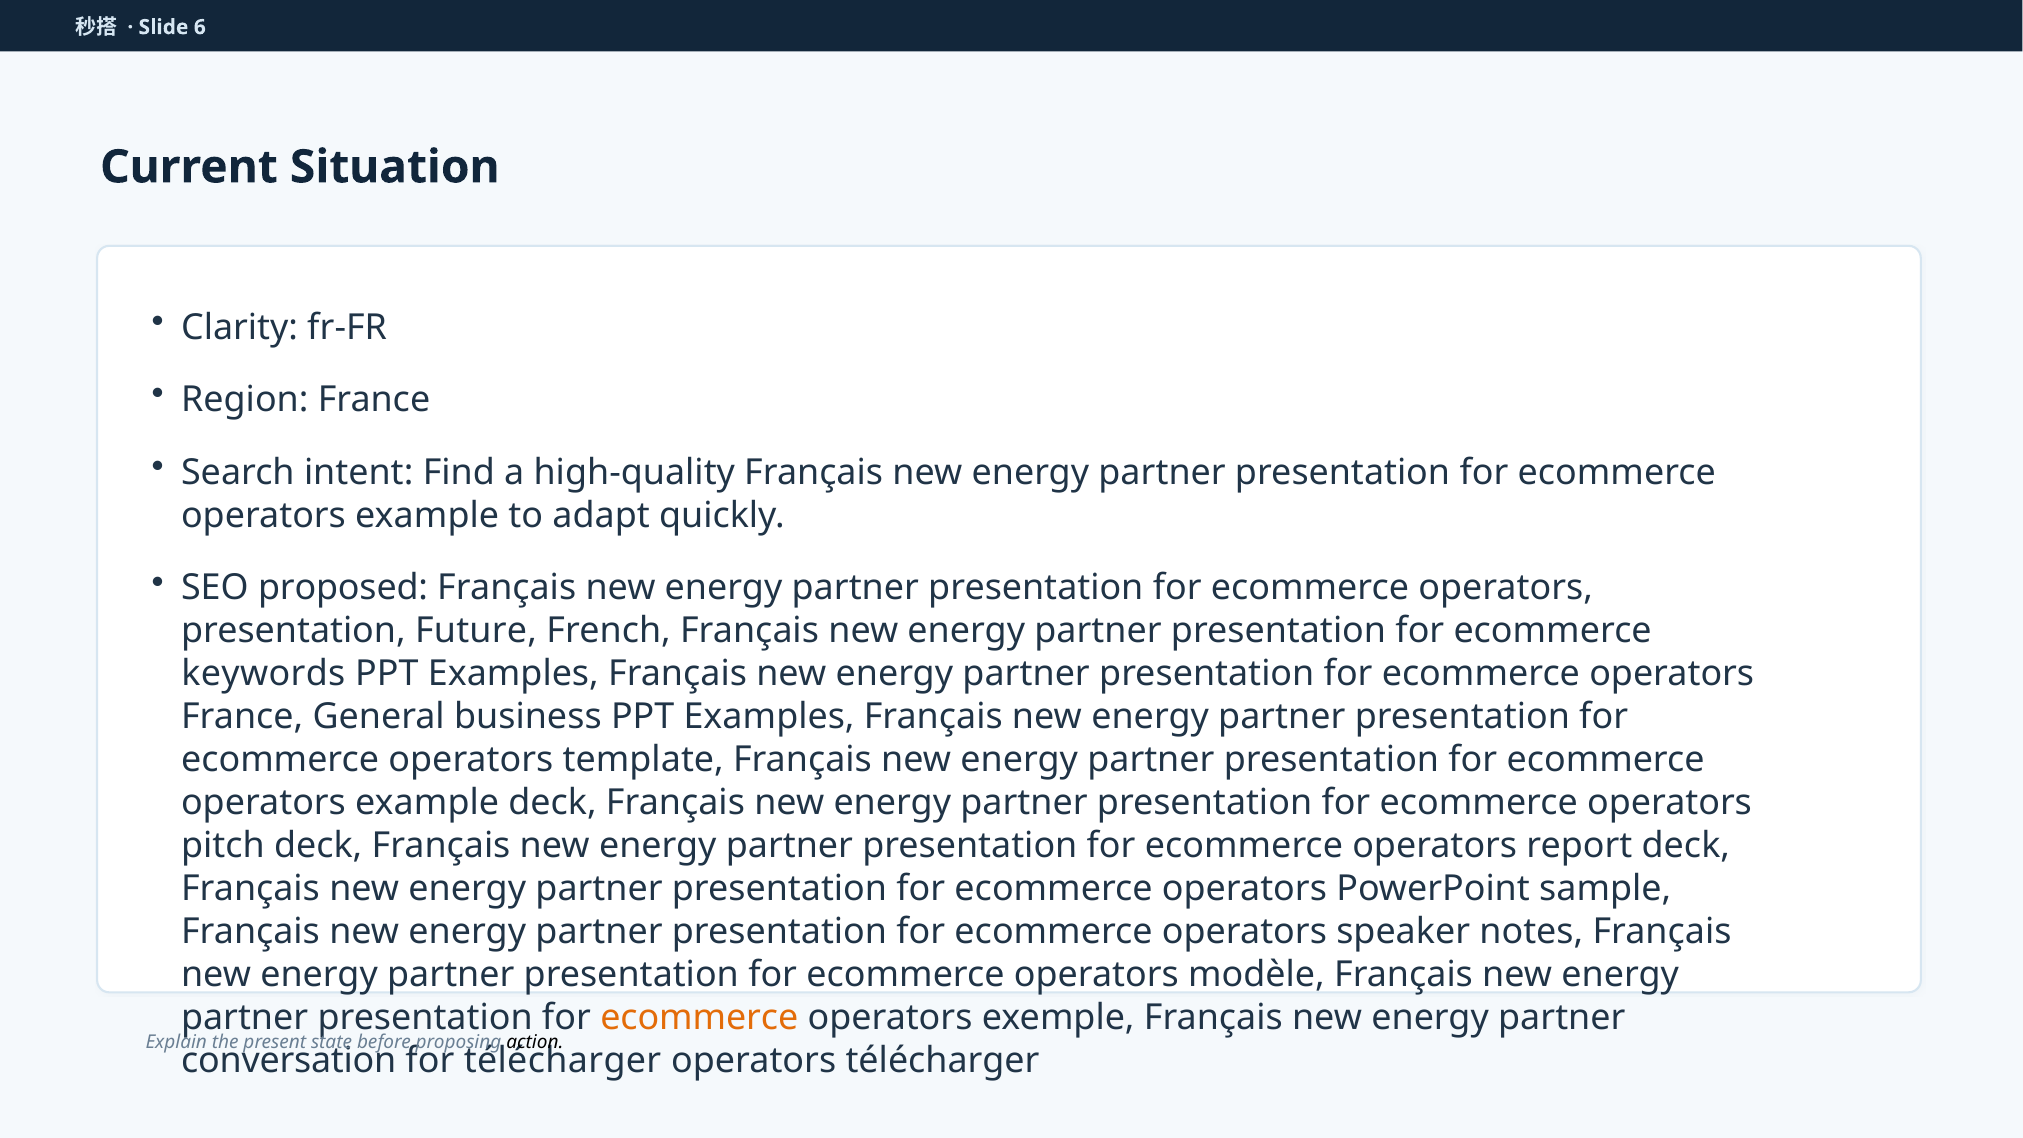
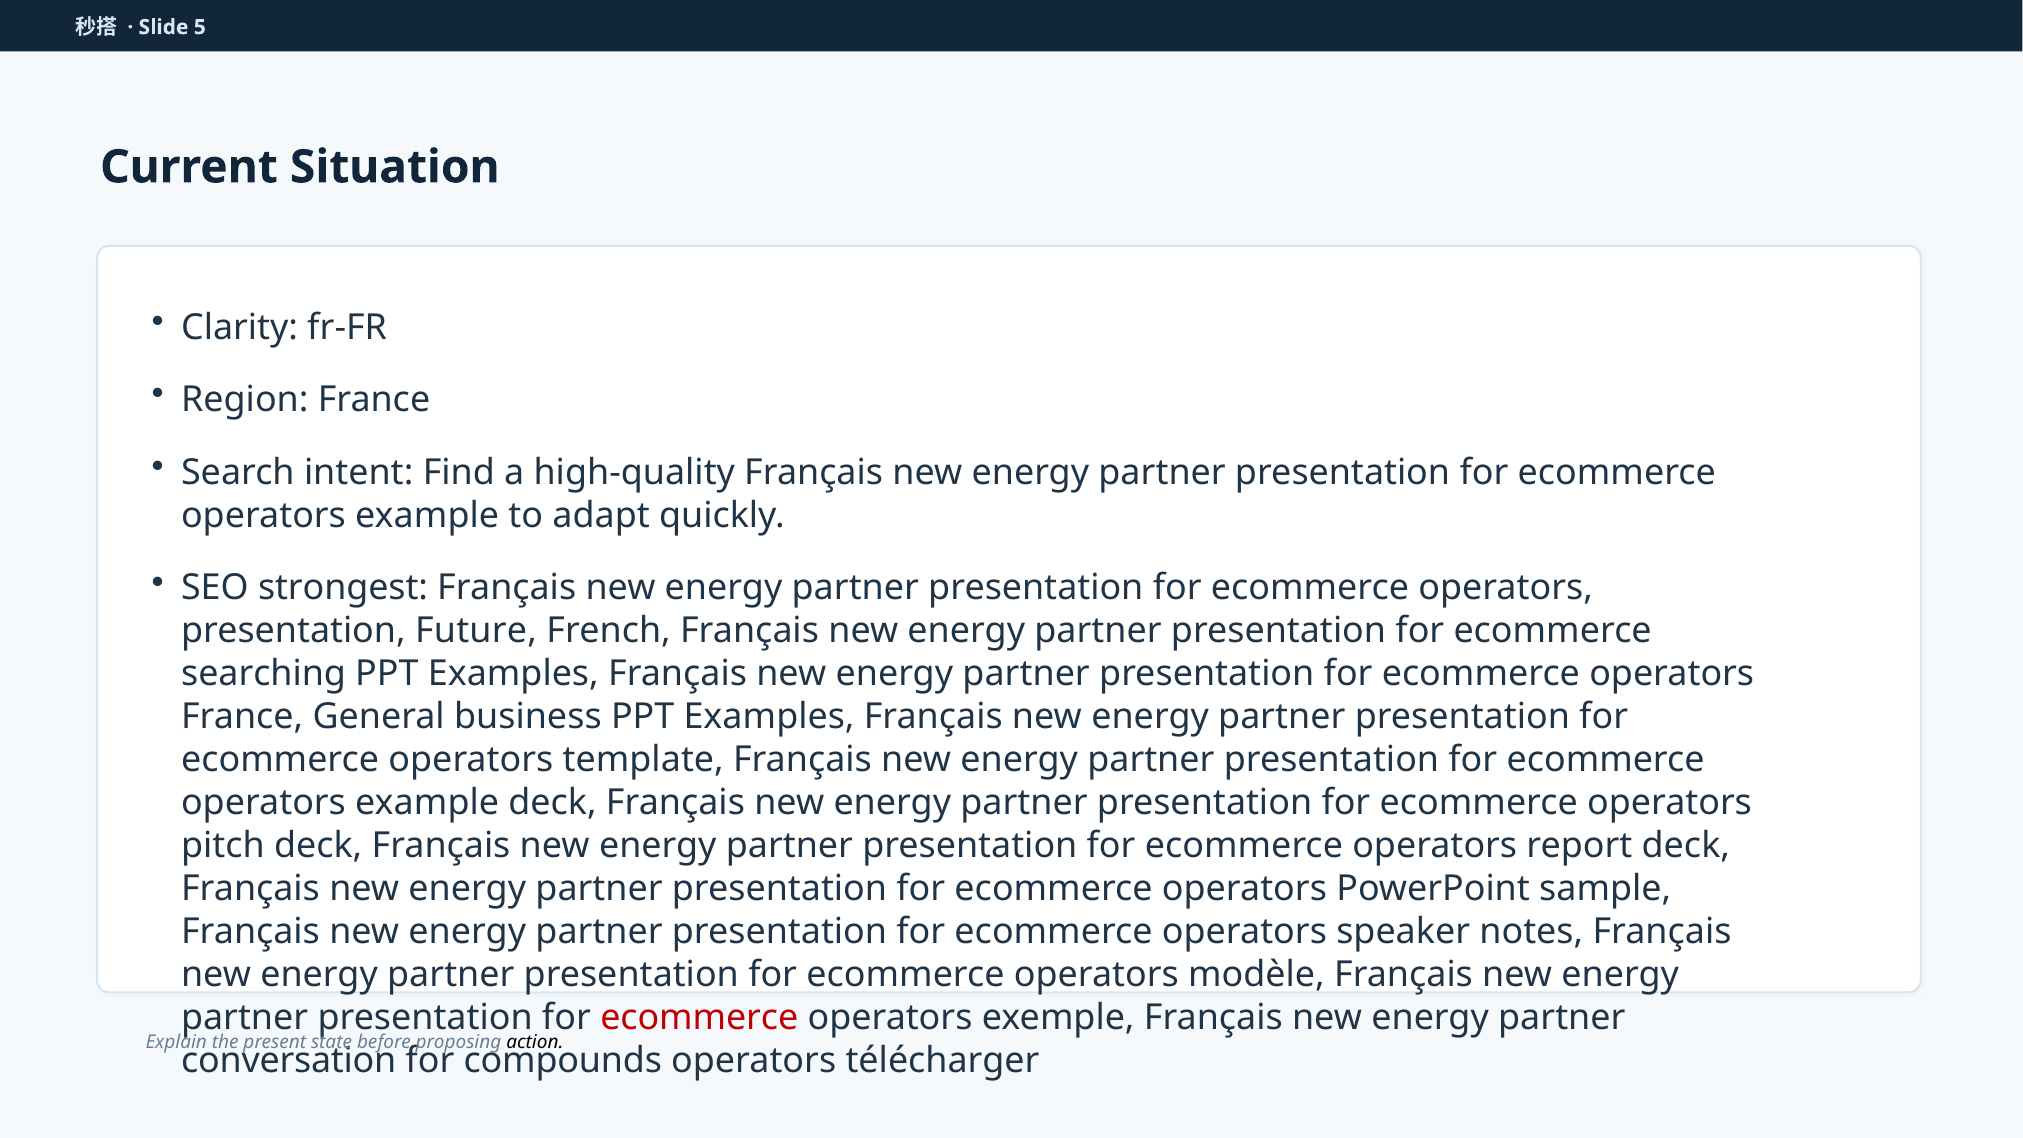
6: 6 -> 5
proposed: proposed -> strongest
keywords: keywords -> searching
ecommerce at (699, 1018) colour: orange -> red
for télécharger: télécharger -> compounds
